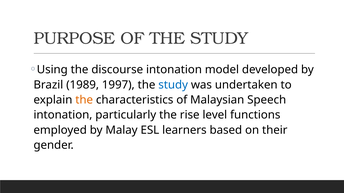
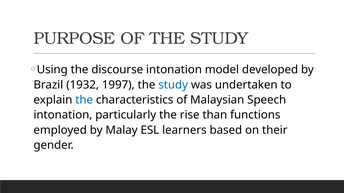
1989: 1989 -> 1932
the at (84, 100) colour: orange -> blue
level: level -> than
